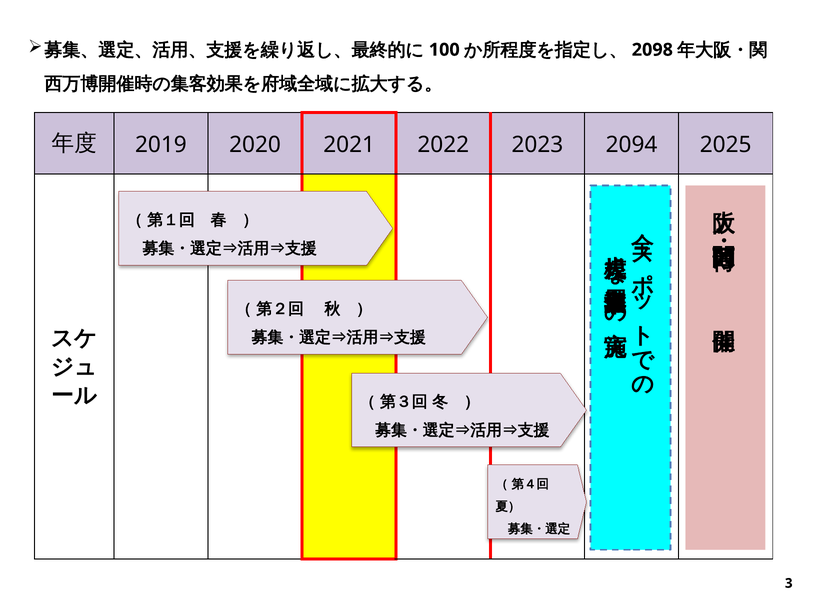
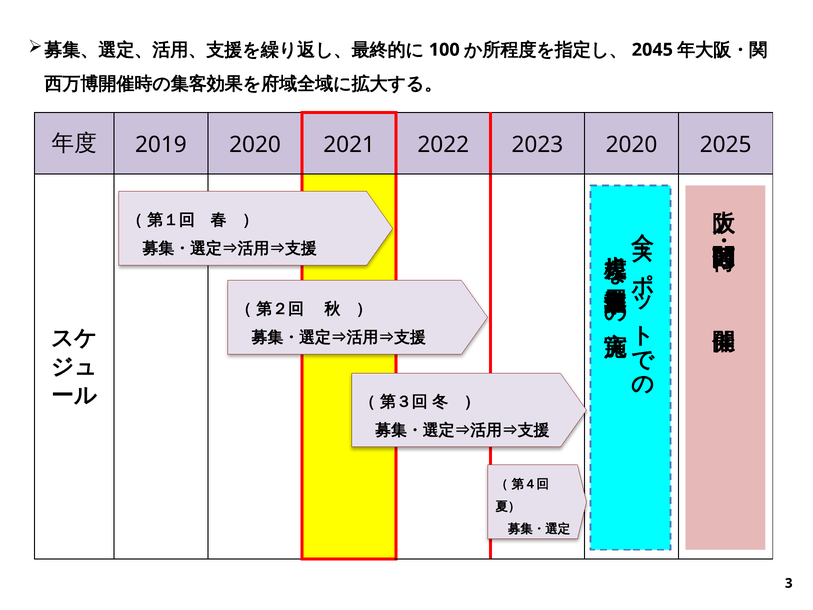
2098: 2098 -> 2045
2023 2094: 2094 -> 2020
